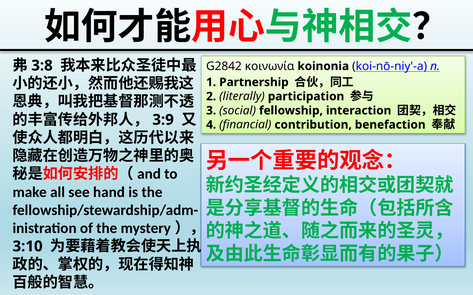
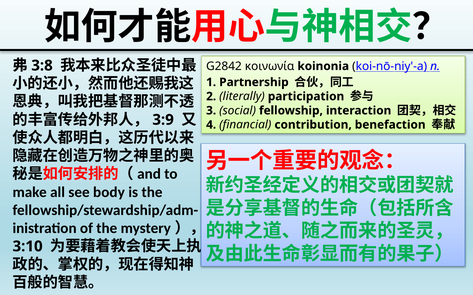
hand: hand -> body
